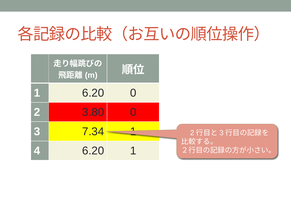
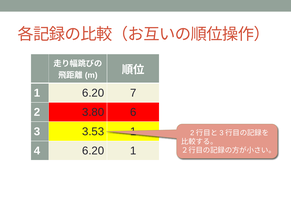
6.20 0: 0 -> 7
3.80 0: 0 -> 6
7.34: 7.34 -> 3.53
